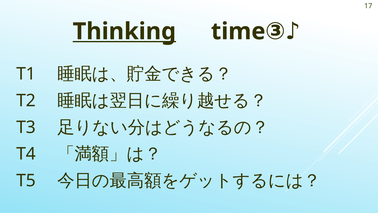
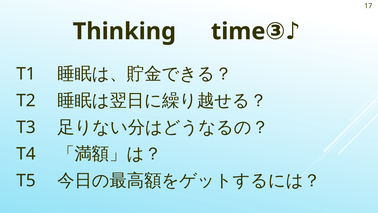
Thinking underline: present -> none
